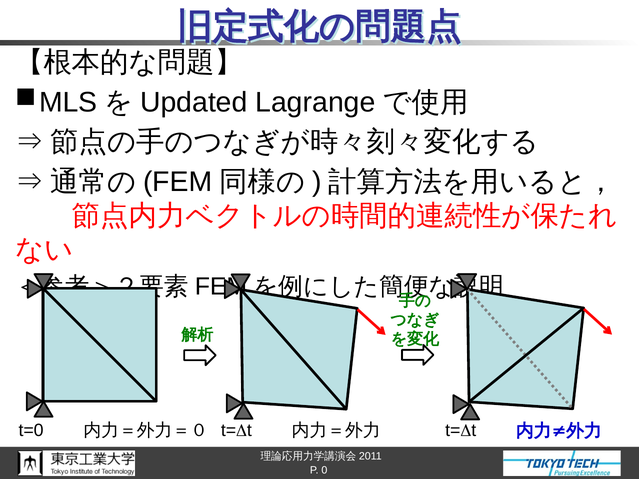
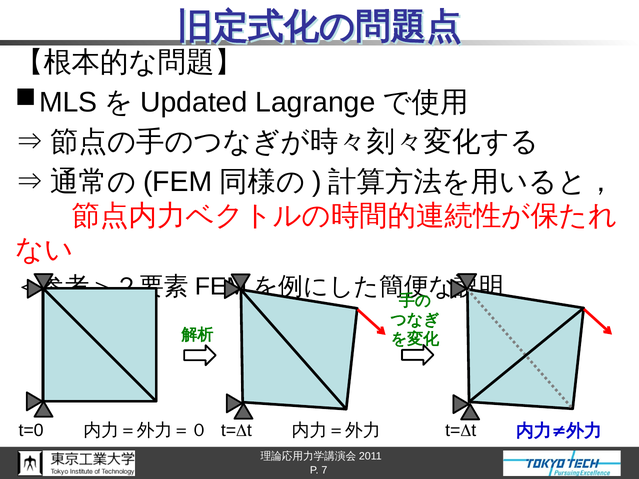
0: 0 -> 7
